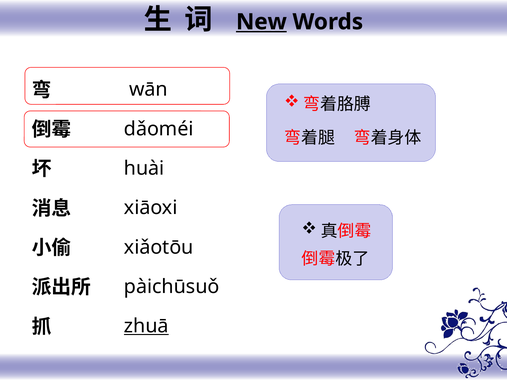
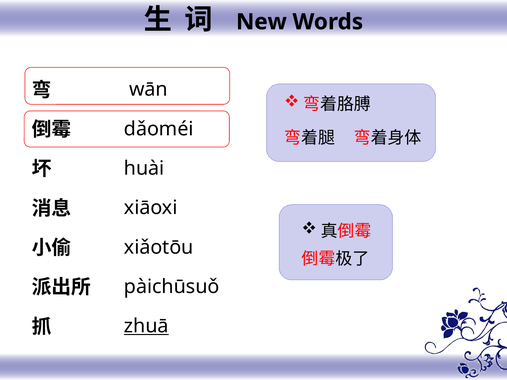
New underline: present -> none
